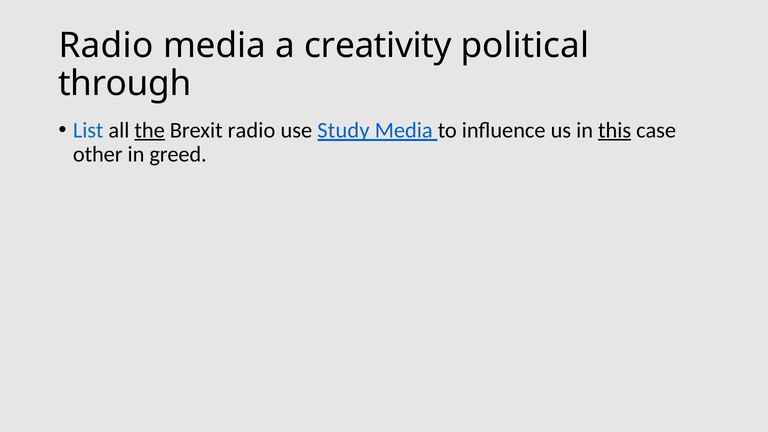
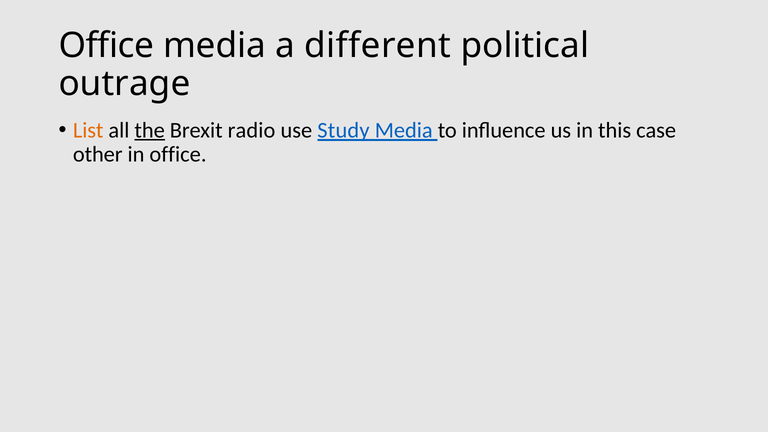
Radio at (106, 46): Radio -> Office
creativity: creativity -> different
through: through -> outrage
List colour: blue -> orange
this underline: present -> none
in greed: greed -> office
